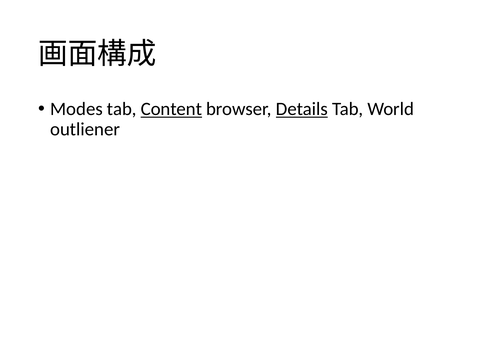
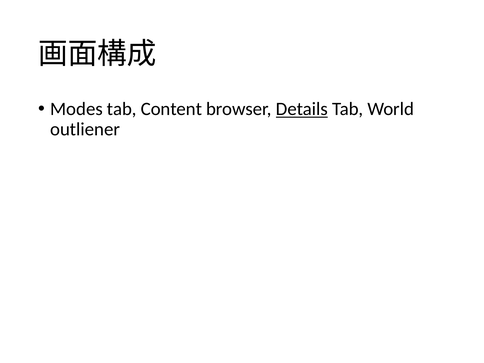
Content underline: present -> none
